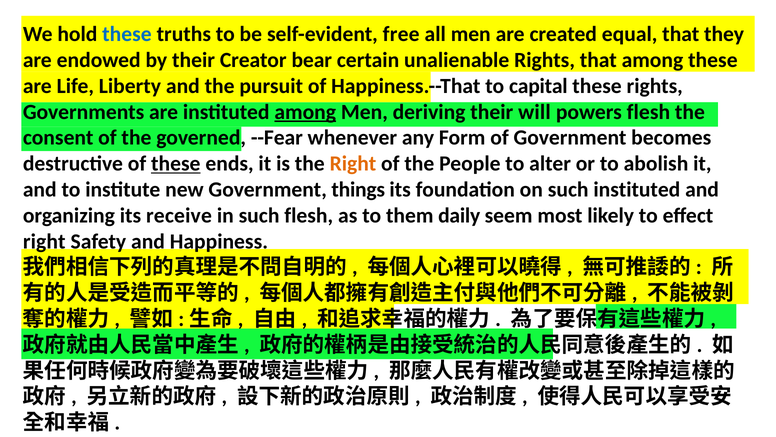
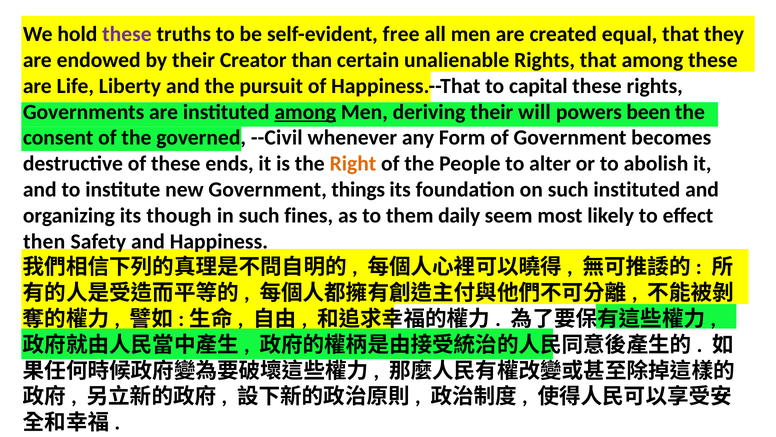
these at (127, 34) colour: blue -> purple
bear: bear -> than
powers flesh: flesh -> been
--Fear: --Fear -> --Civil
these at (176, 164) underline: present -> none
receive: receive -> though
such flesh: flesh -> fines
right at (44, 241): right -> then
